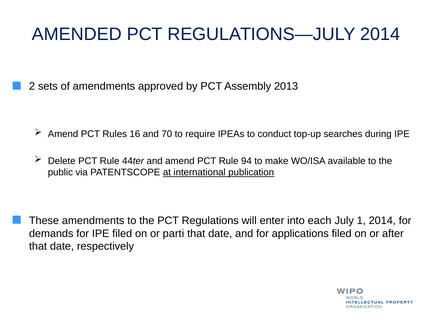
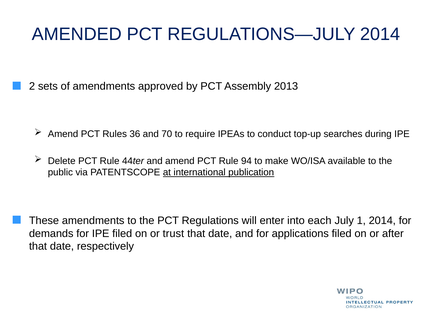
16: 16 -> 36
parti: parti -> trust
